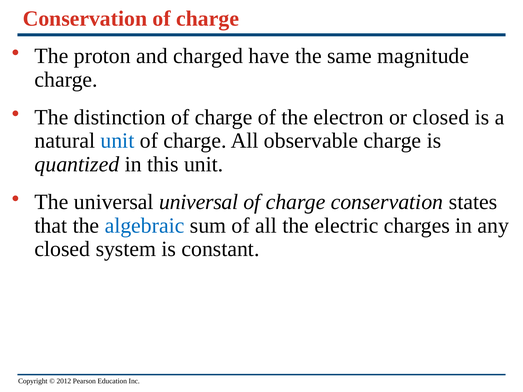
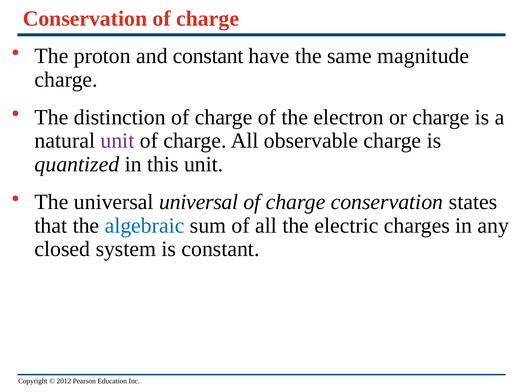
and charged: charged -> constant
or closed: closed -> charge
unit at (117, 141) colour: blue -> purple
